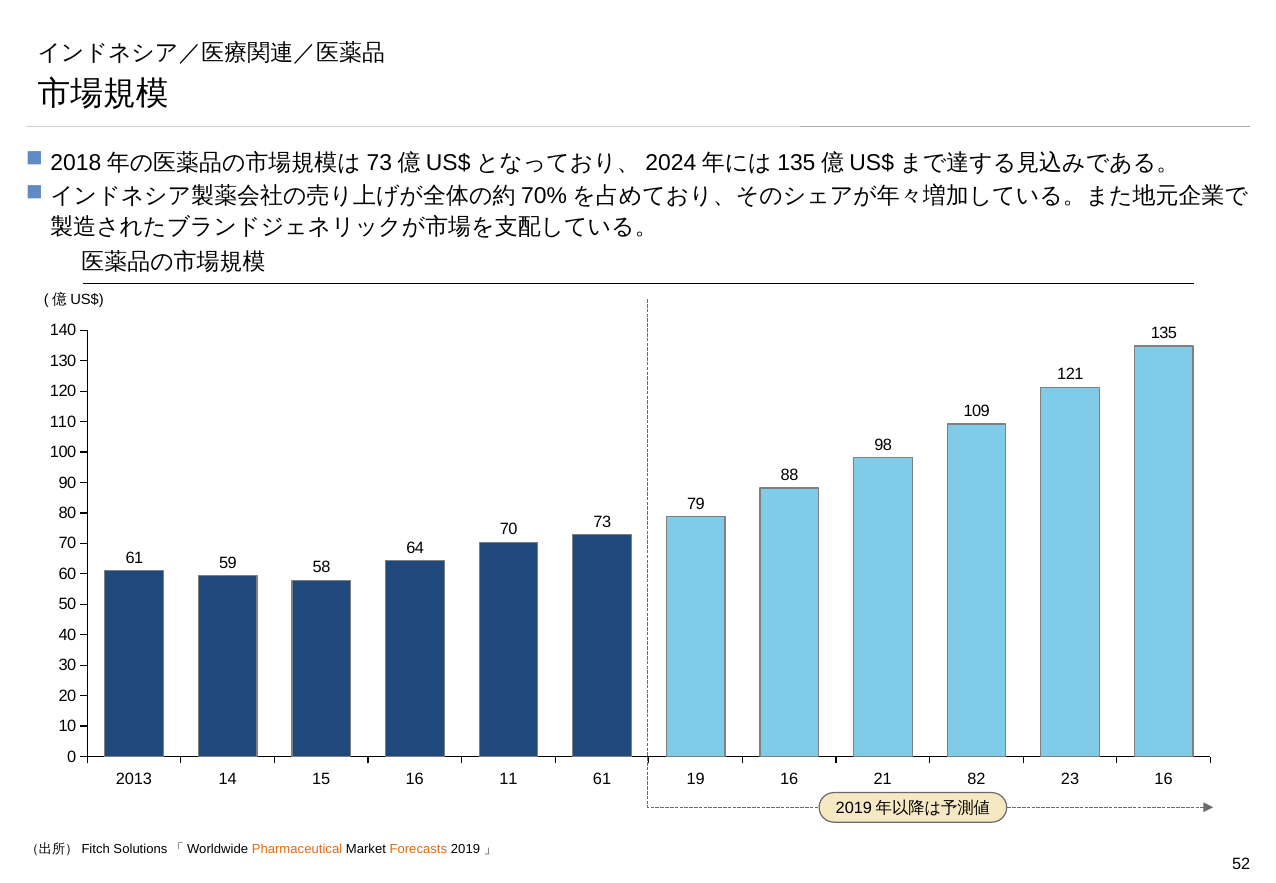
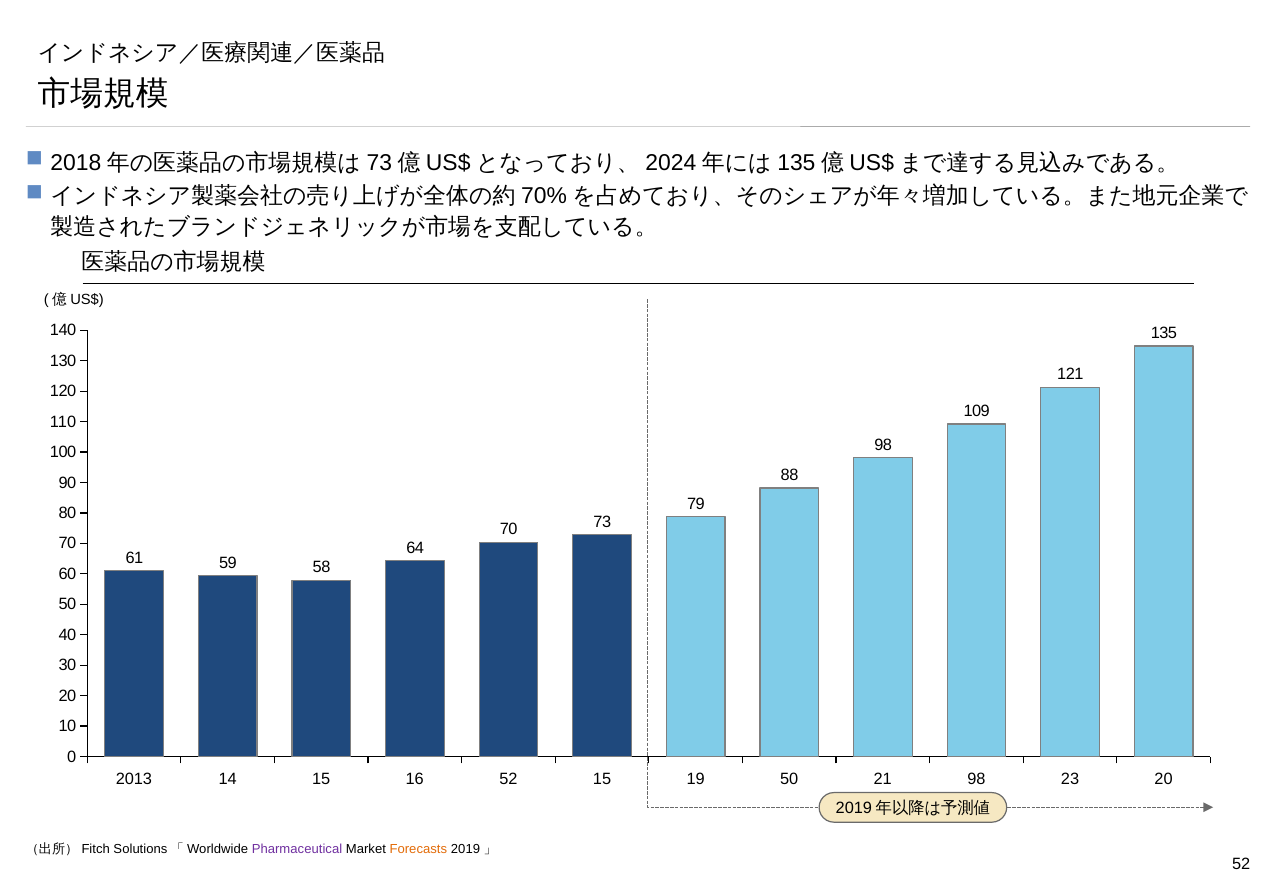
14 11: 11 -> 52
16 61: 61 -> 15
2013 16: 16 -> 50
19 82: 82 -> 98
23 16: 16 -> 20
Pharmaceutical colour: orange -> purple
